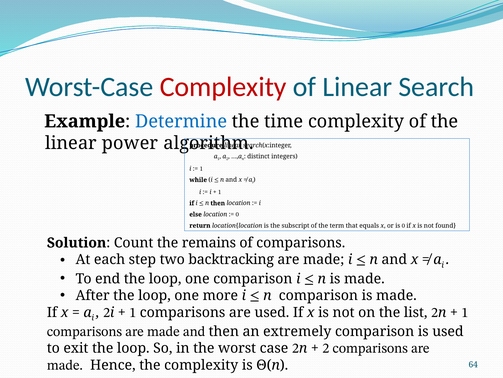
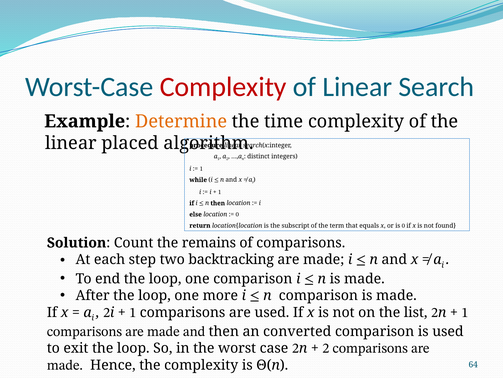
Determine colour: blue -> orange
power: power -> placed
extremely: extremely -> converted
